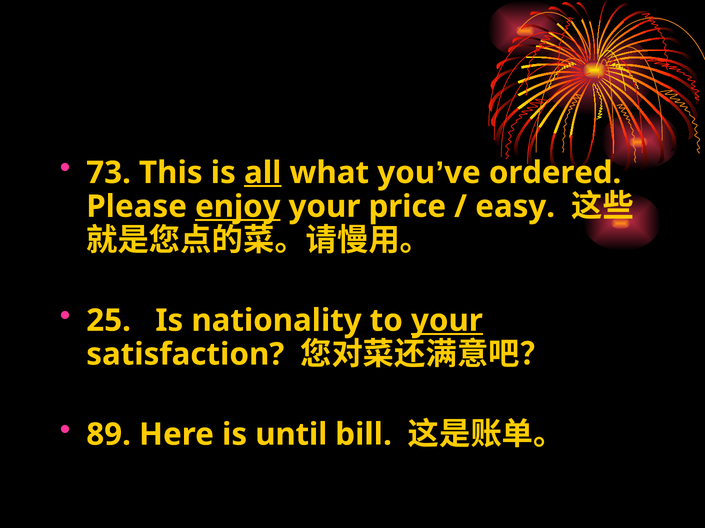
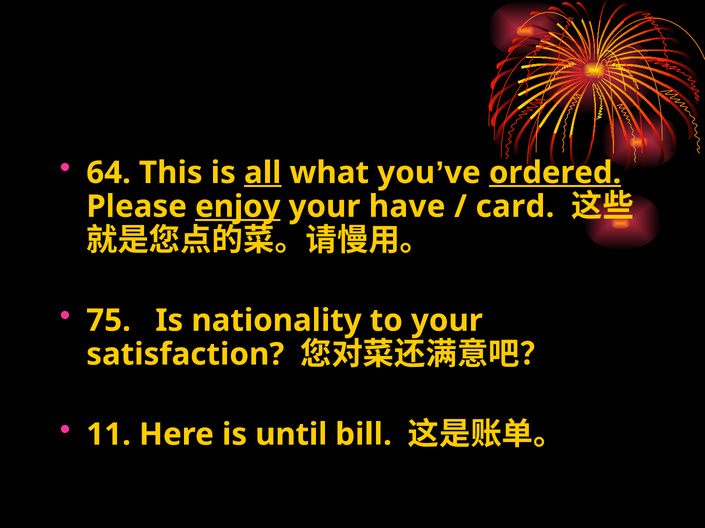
73: 73 -> 64
ordered underline: none -> present
price: price -> have
easy: easy -> card
25: 25 -> 75
your at (447, 321) underline: present -> none
89: 89 -> 11
